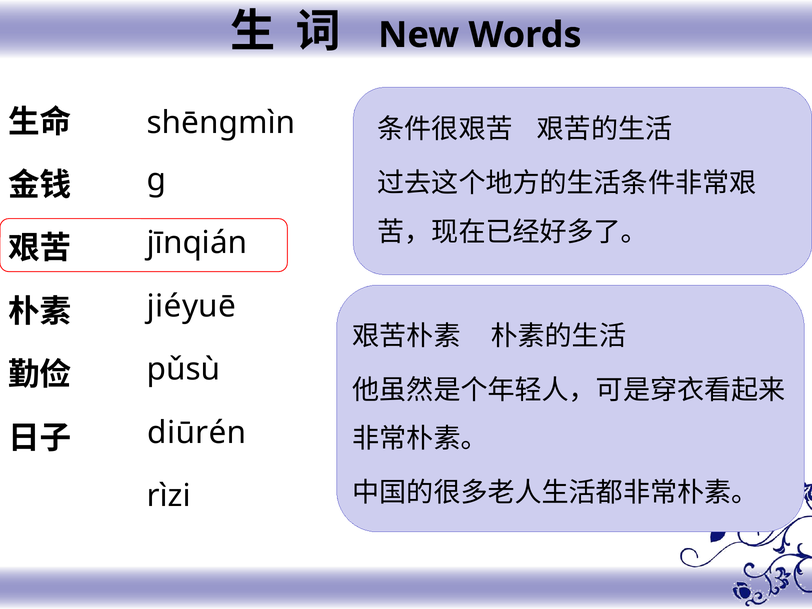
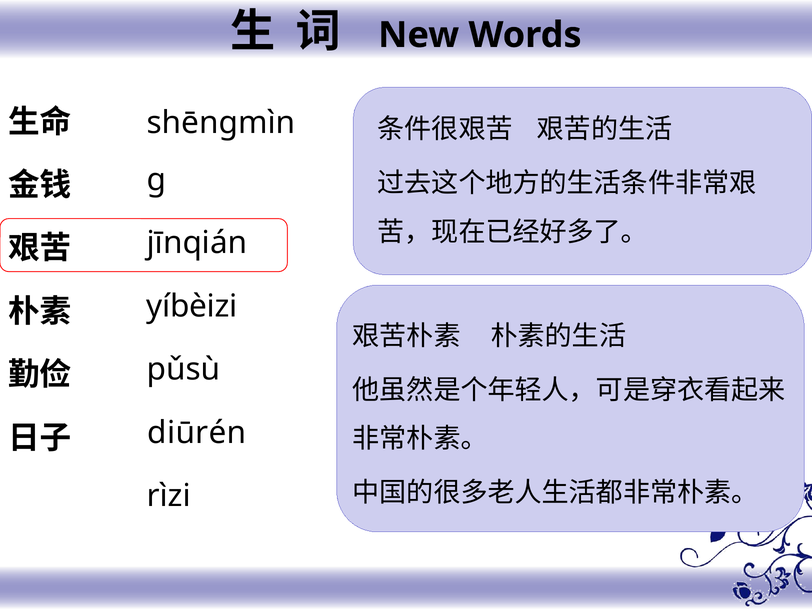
jiéyuē: jiéyuē -> yíbèizi
